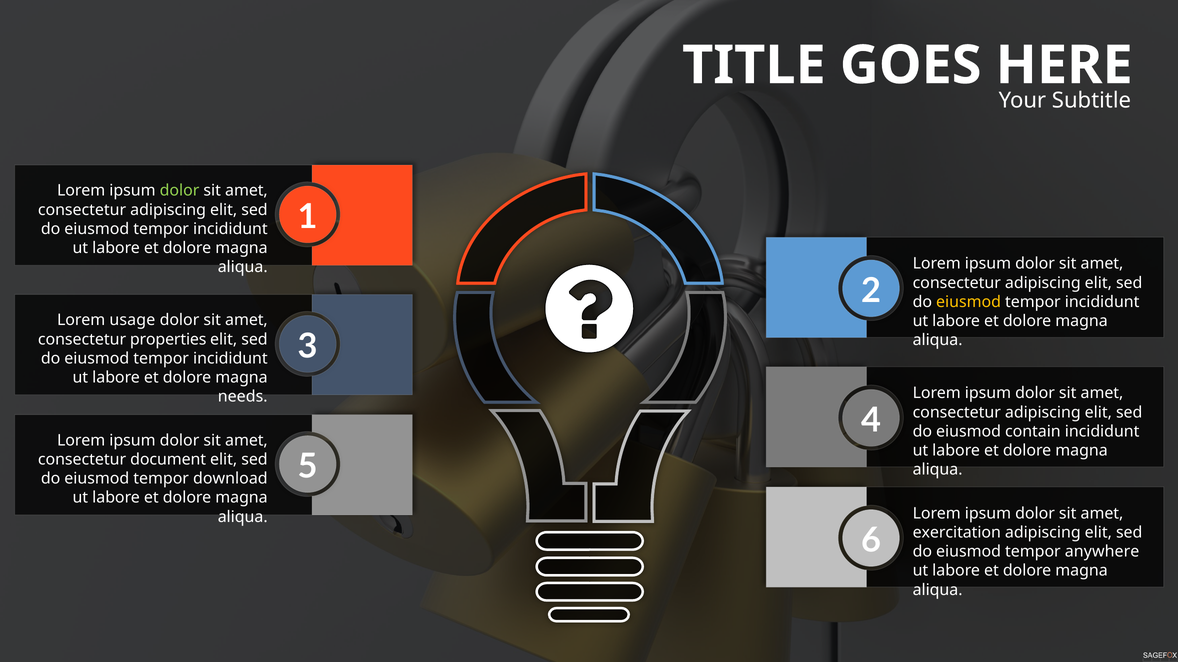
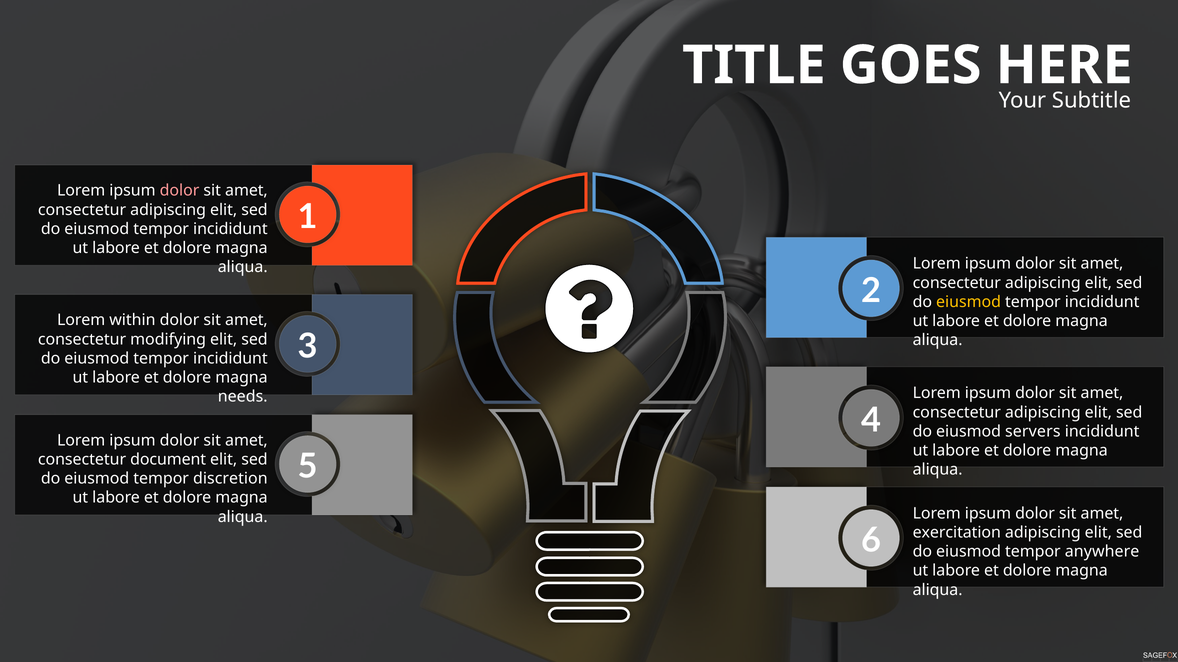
dolor at (180, 191) colour: light green -> pink
usage: usage -> within
properties: properties -> modifying
contain: contain -> servers
download: download -> discretion
